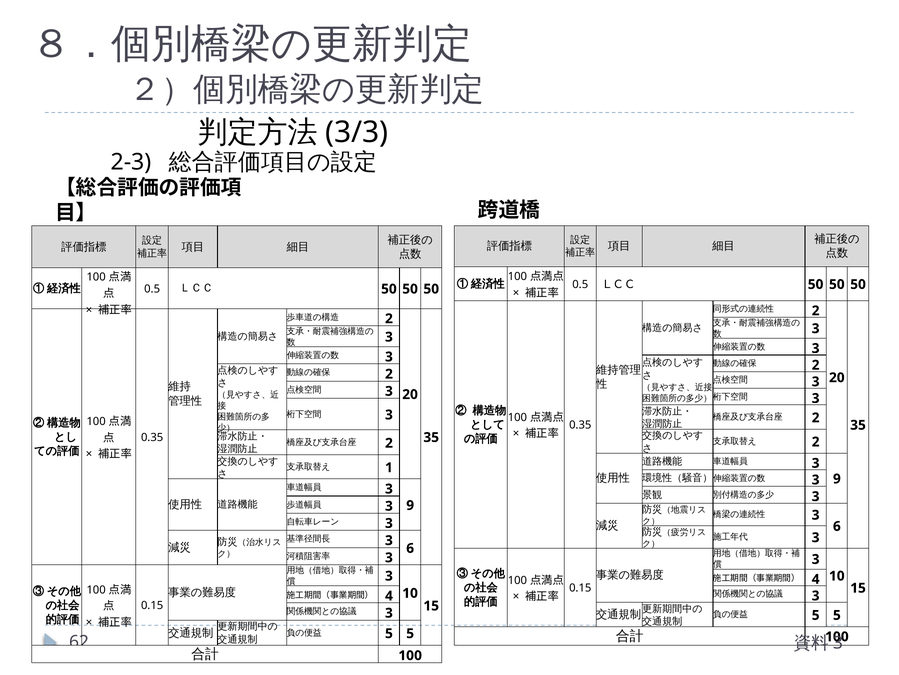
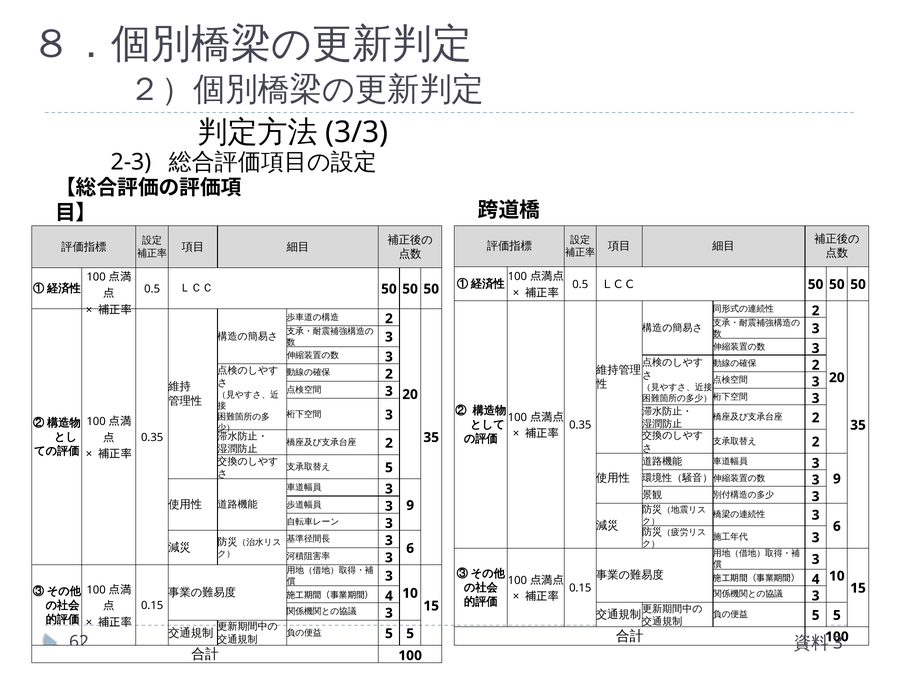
1 at (389, 467): 1 -> 5
